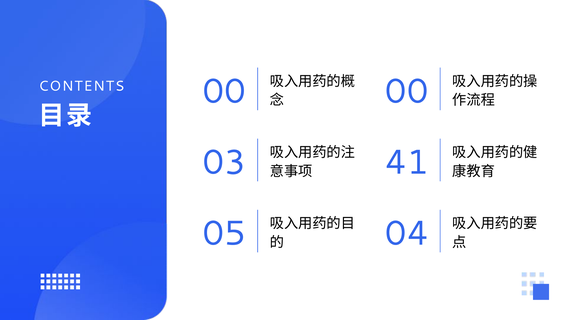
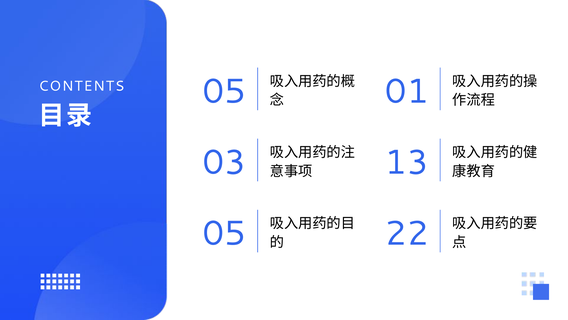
CONTENTS 00: 00 -> 05
00 at (407, 91): 00 -> 01
41: 41 -> 13
04: 04 -> 22
